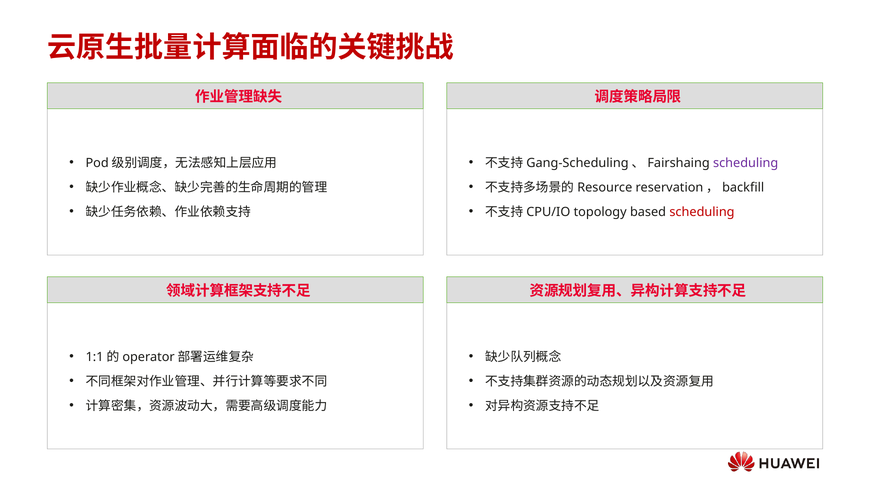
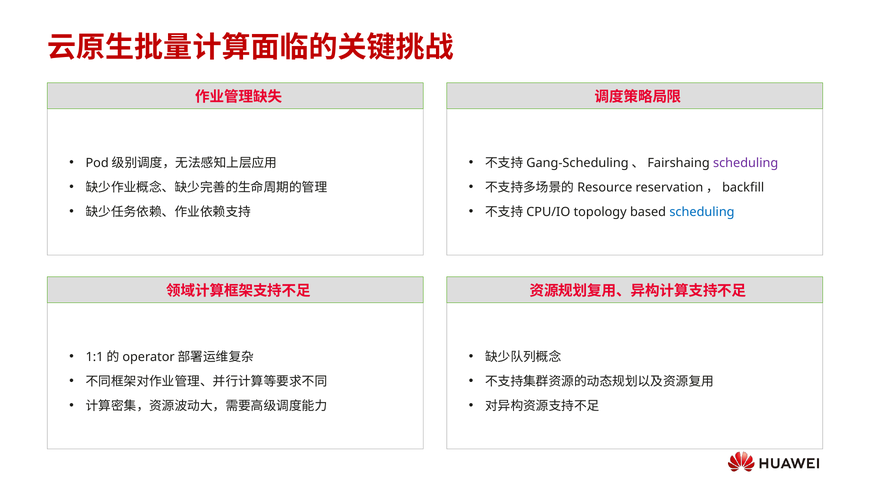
scheduling at (702, 212) colour: red -> blue
